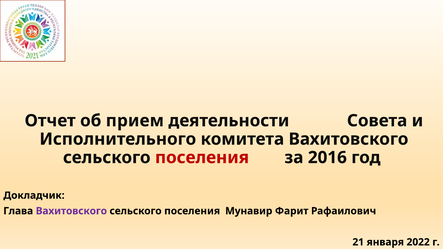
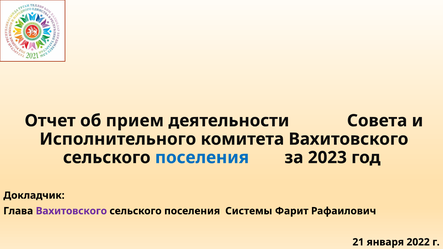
поселения at (202, 158) colour: red -> blue
2016: 2016 -> 2023
Мунавир: Мунавир -> Системы
